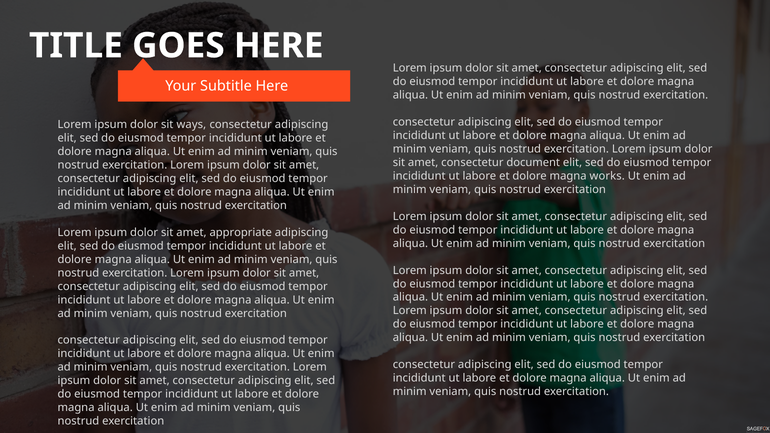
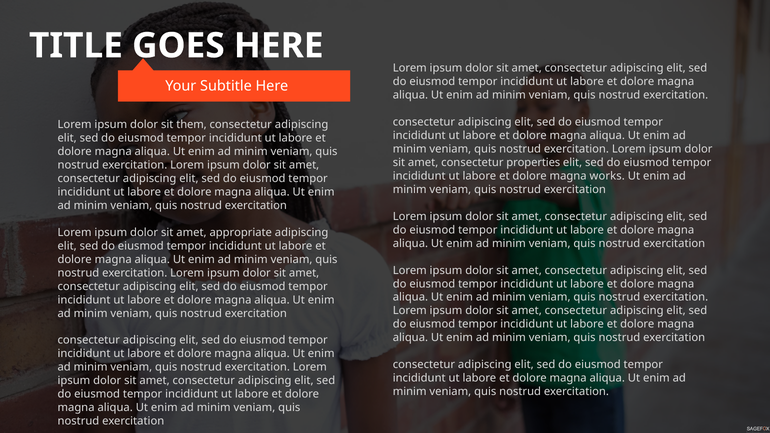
ways: ways -> them
document: document -> properties
